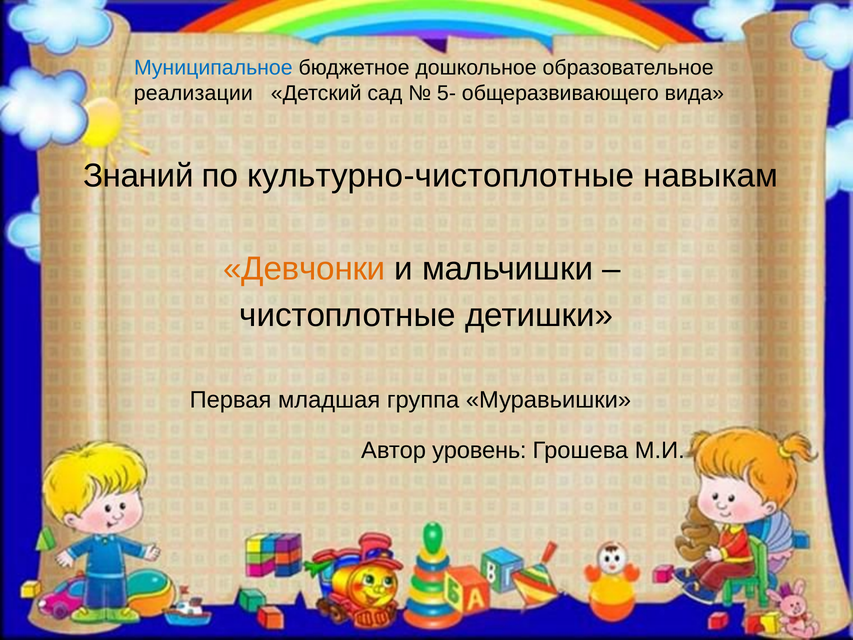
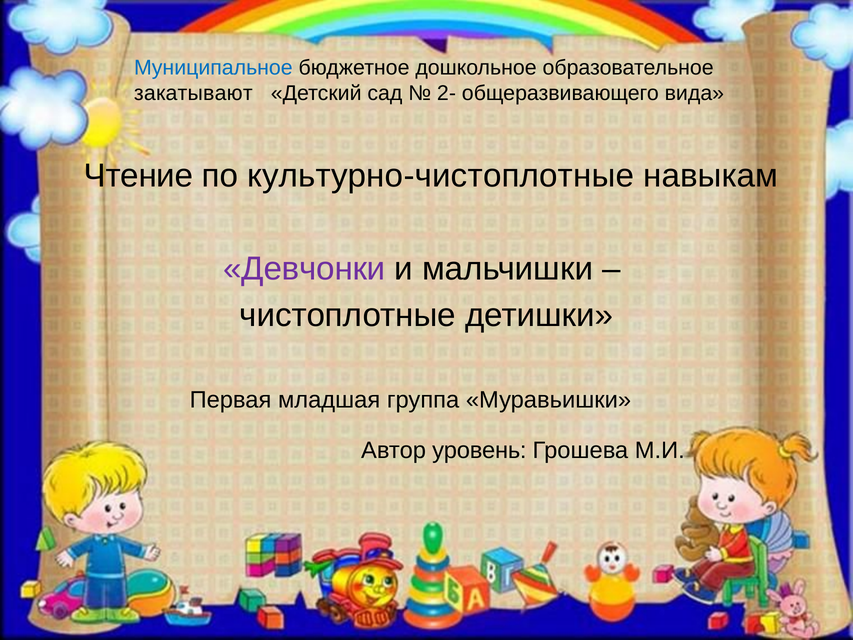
реализации: реализации -> закатывают
5-: 5- -> 2-
Знаний: Знаний -> Чтение
Девчонки colour: orange -> purple
